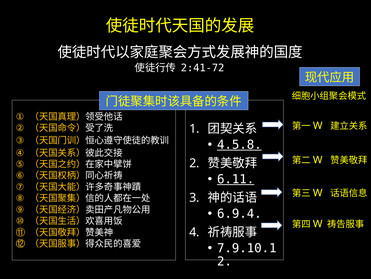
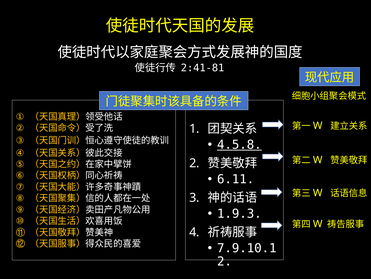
2:41-72: 2:41-72 -> 2:41-81
6.11 underline: present -> none
6.9.4: 6.9.4 -> 1.9.3
